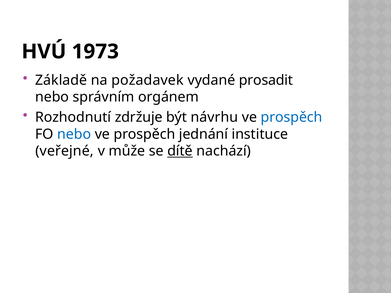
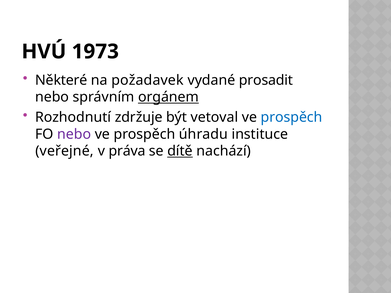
Základě: Základě -> Některé
orgánem underline: none -> present
návrhu: návrhu -> vetoval
nebo at (74, 134) colour: blue -> purple
jednání: jednání -> úhradu
může: může -> práva
